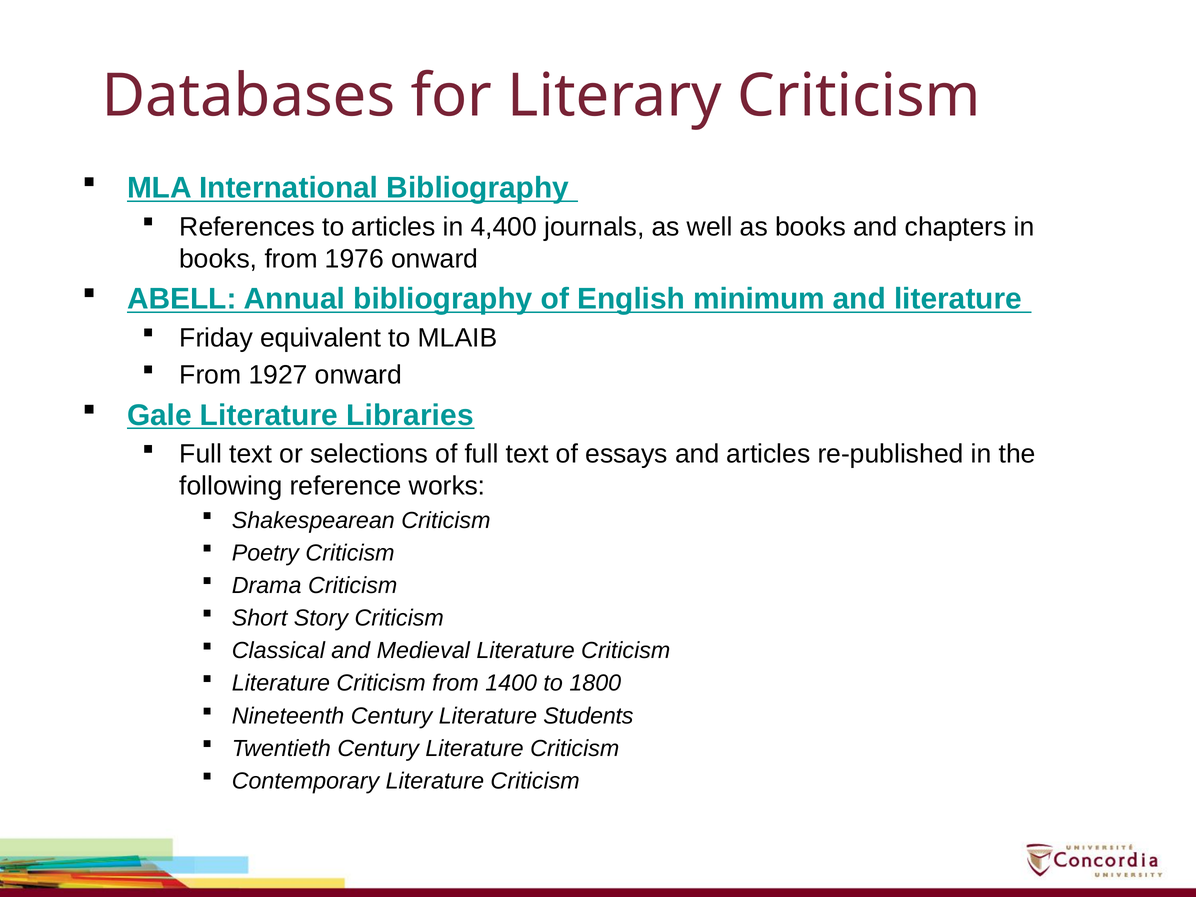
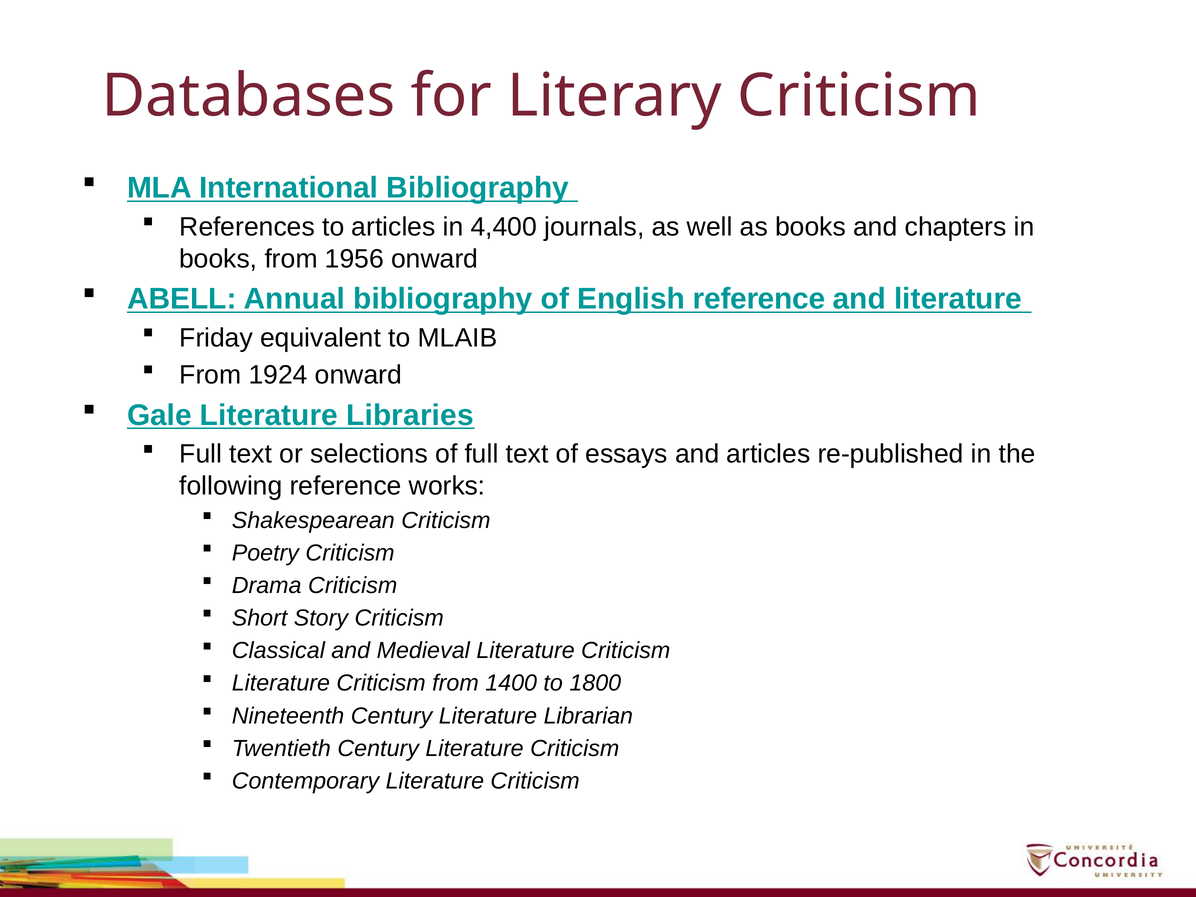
1976: 1976 -> 1956
English minimum: minimum -> reference
1927: 1927 -> 1924
Students: Students -> Librarian
